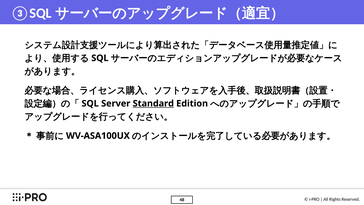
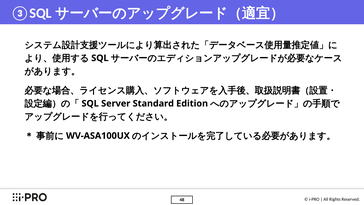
Standard underline: present -> none
